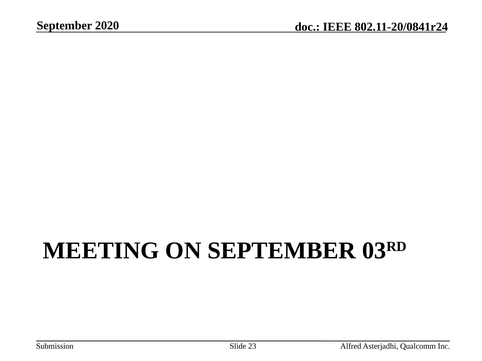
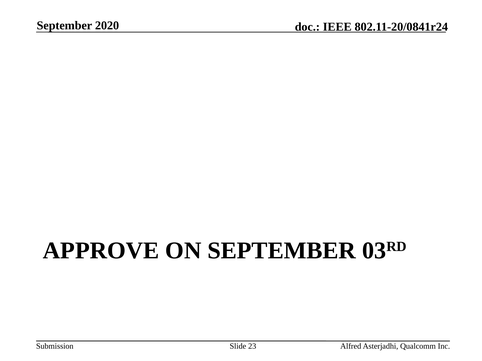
MEETING: MEETING -> APPROVE
